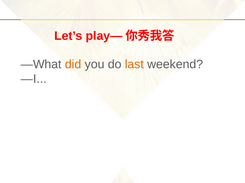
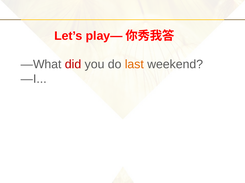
did colour: orange -> red
